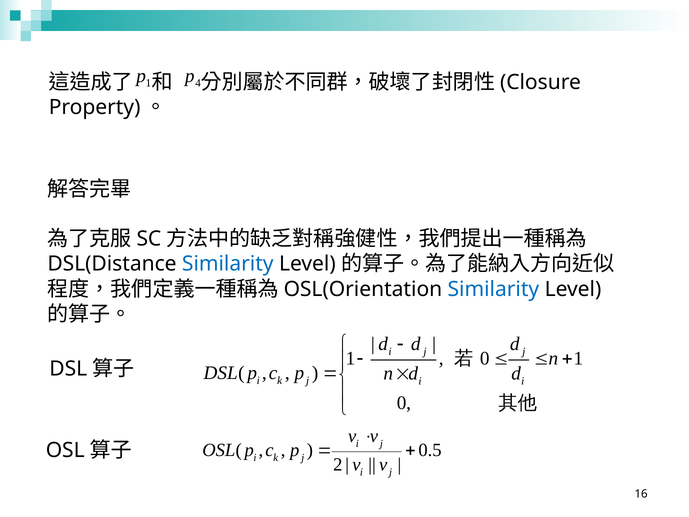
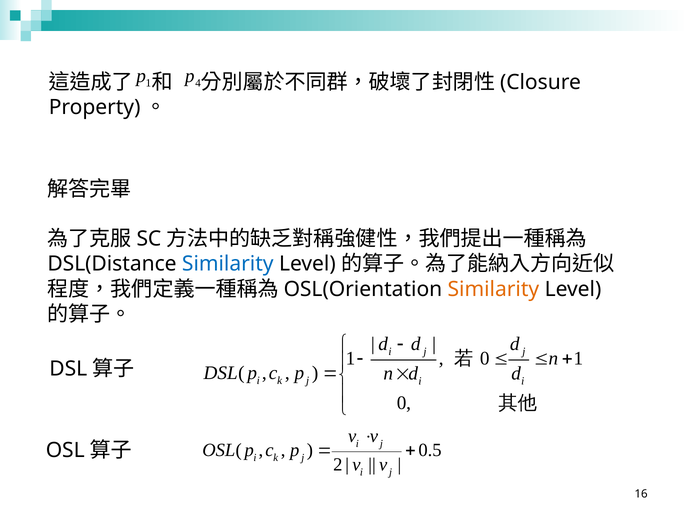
Similarity at (493, 289) colour: blue -> orange
